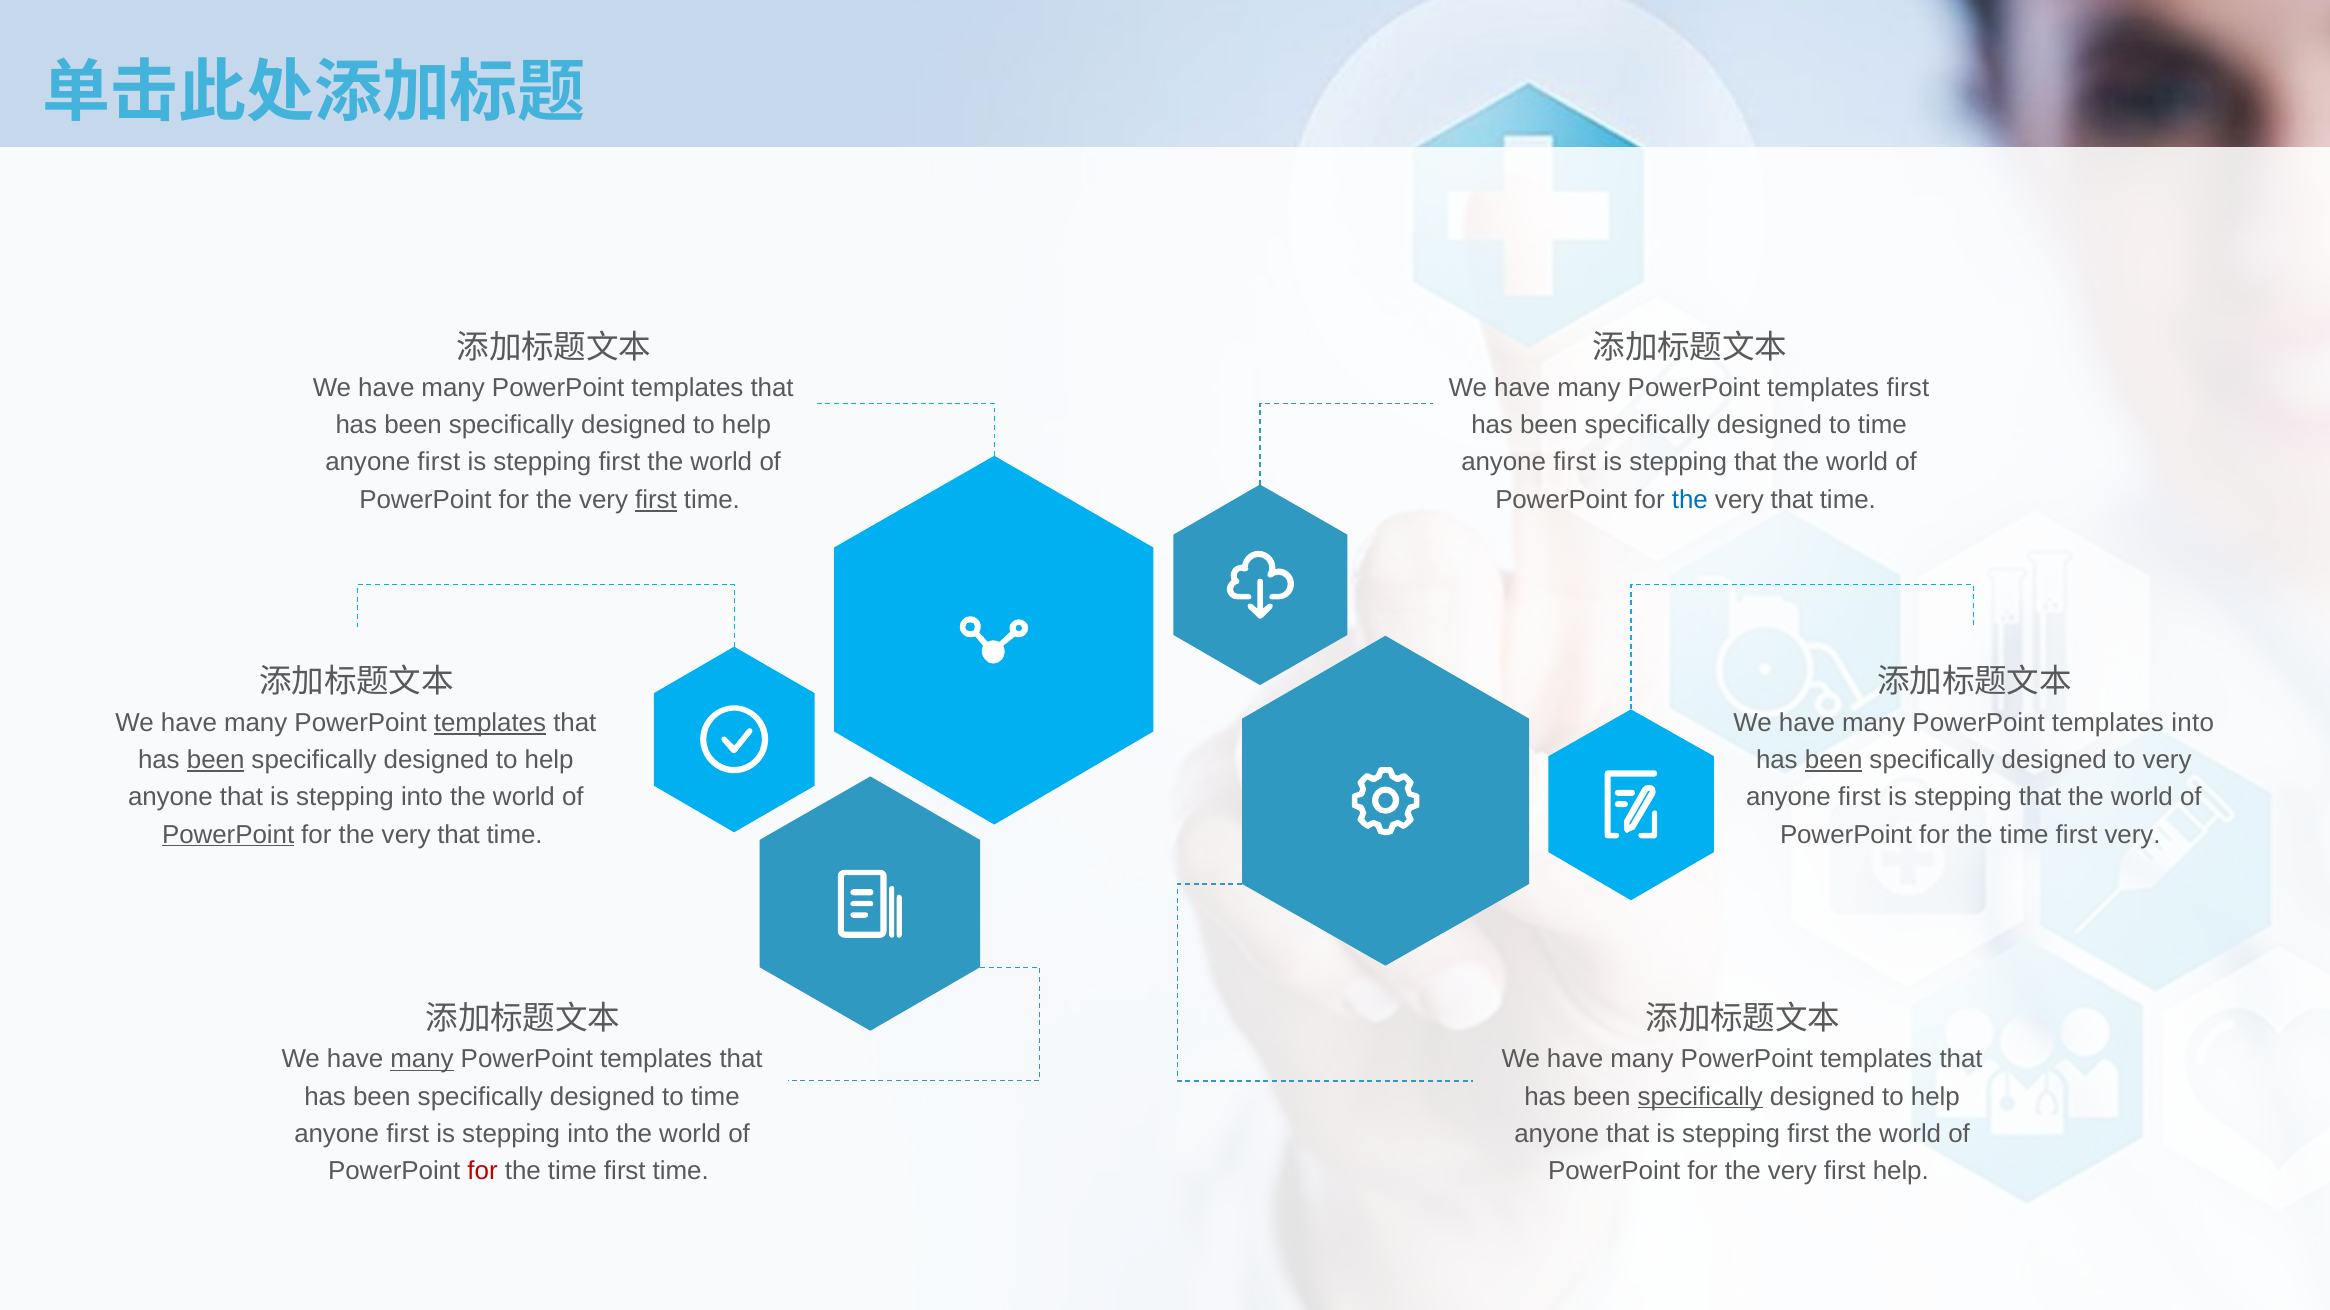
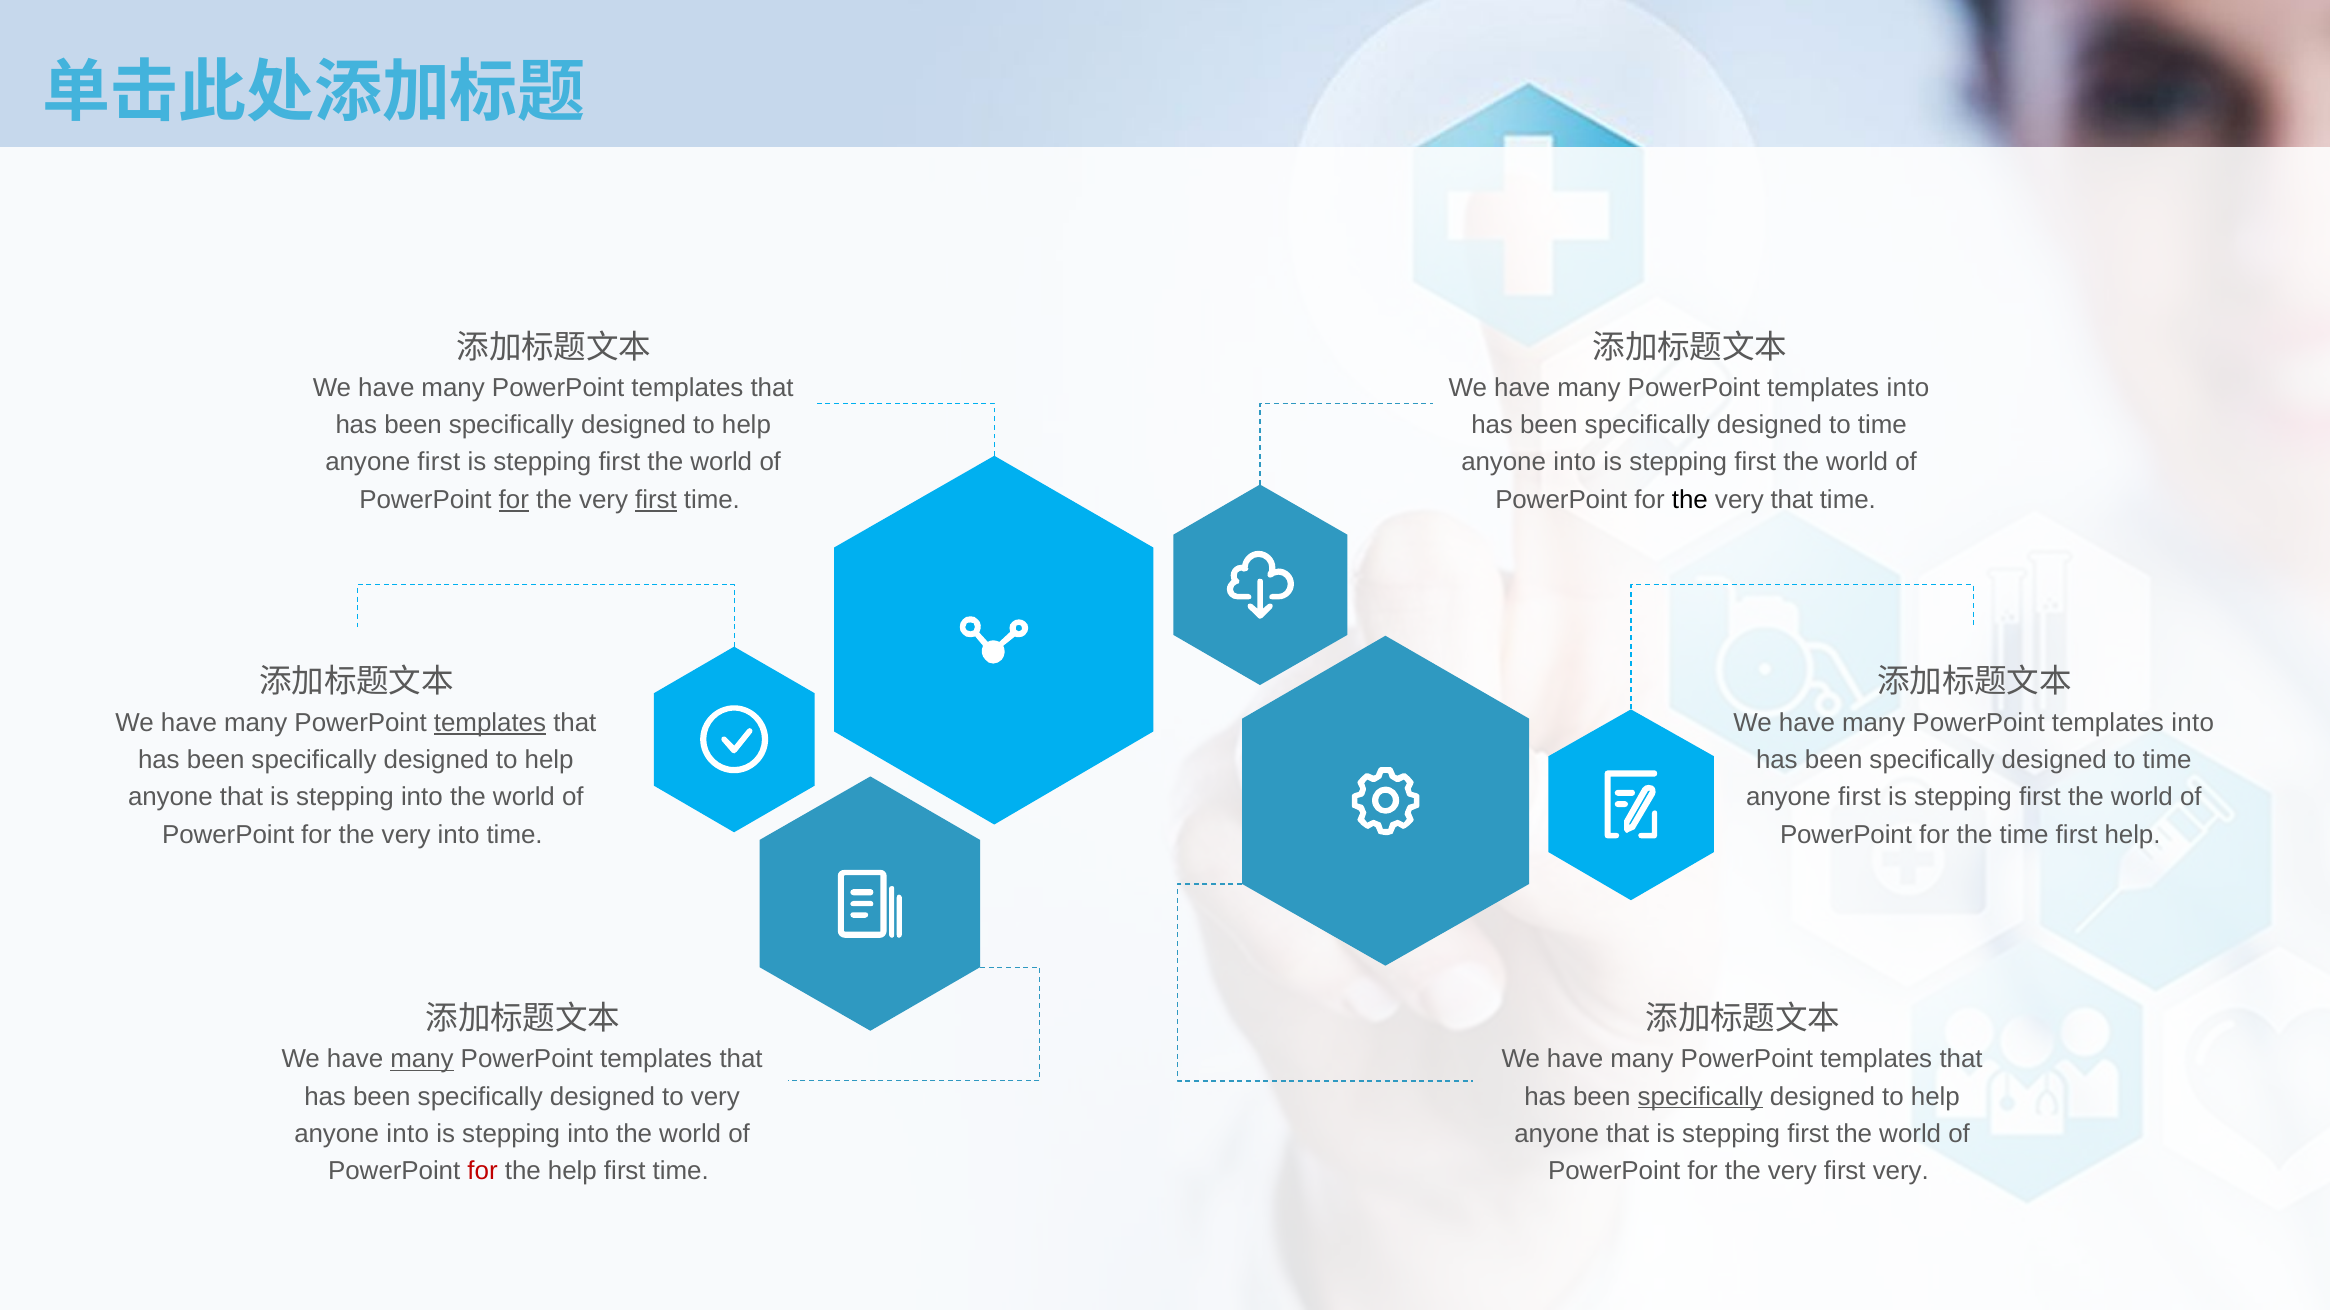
first at (1908, 388): first -> into
first at (1575, 463): first -> into
that at (1755, 463): that -> first
for at (514, 500) underline: none -> present
the at (1690, 500) colour: blue -> black
been at (216, 760) underline: present -> none
been at (1834, 760) underline: present -> none
very at (2167, 760): very -> time
that at (2040, 798): that -> first
PowerPoint at (228, 835) underline: present -> none
that at (459, 835): that -> into
first very: very -> help
time at (715, 1097): time -> very
first at (408, 1134): first -> into
time at (572, 1171): time -> help
first help: help -> very
